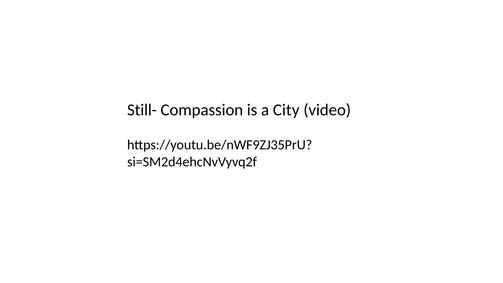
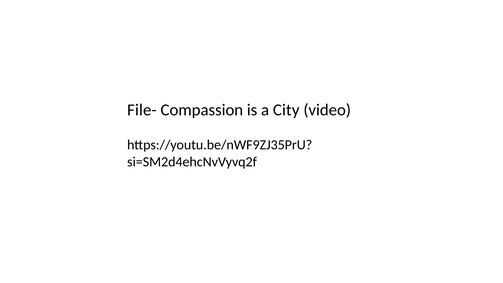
Still-: Still- -> File-
